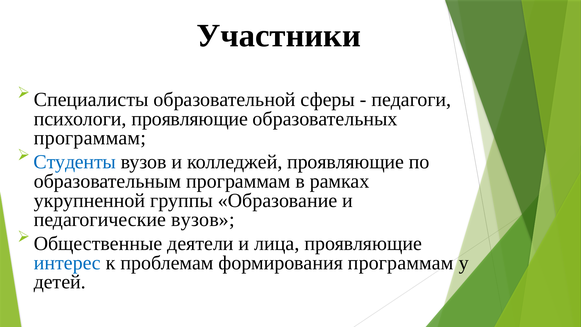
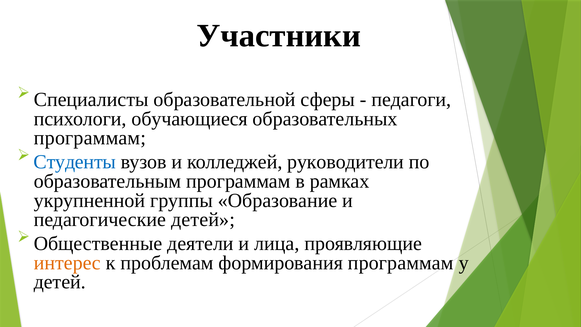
психологи проявляющие: проявляющие -> обучающиеся
колледжей проявляющие: проявляющие -> руководители
педагогические вузов: вузов -> детей
интерес colour: blue -> orange
